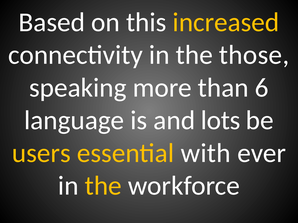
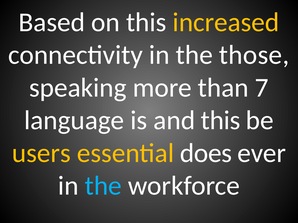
6: 6 -> 7
and lots: lots -> this
with: with -> does
the at (103, 186) colour: yellow -> light blue
